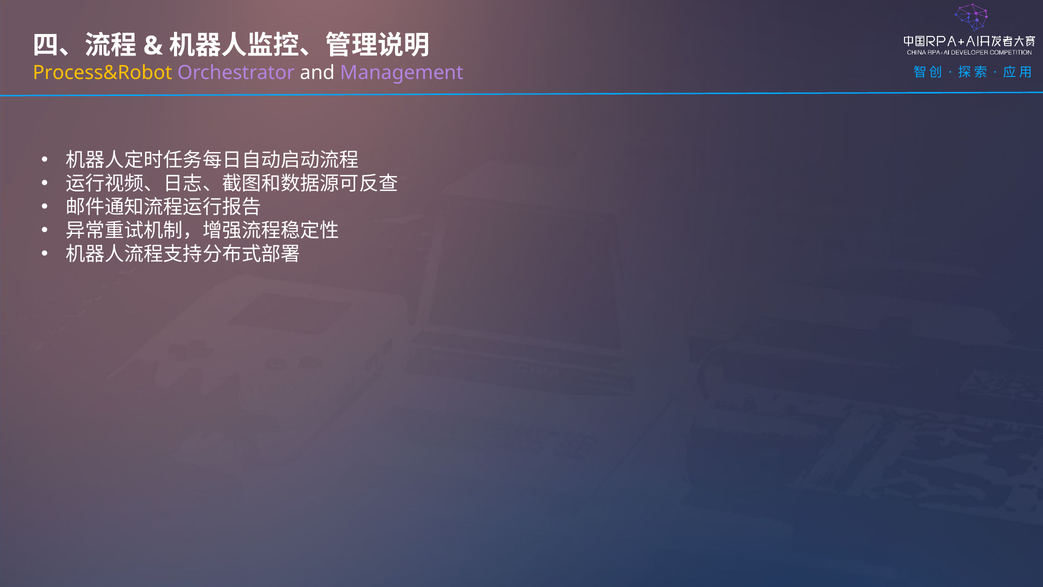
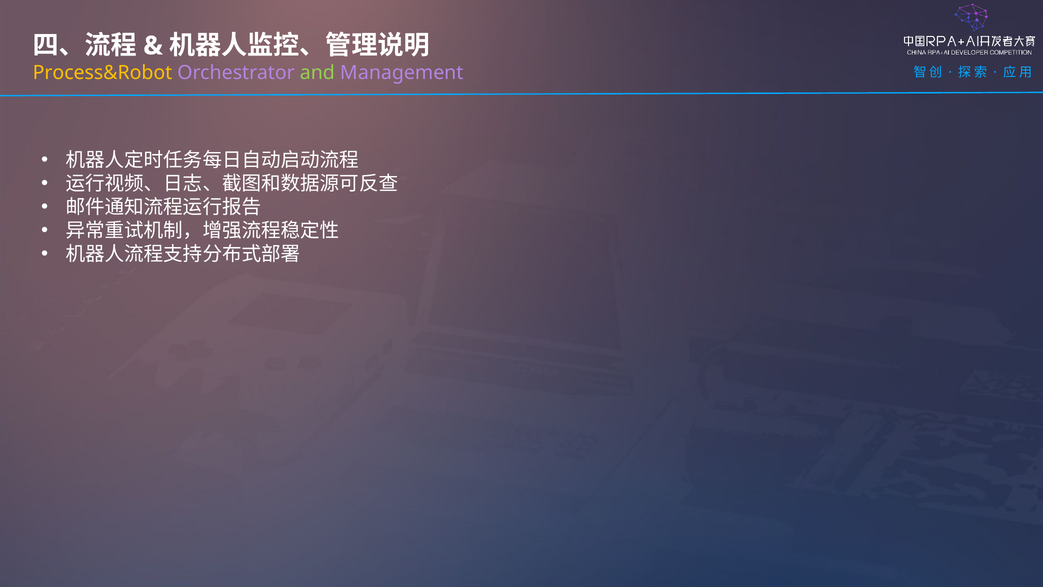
and colour: white -> light green
